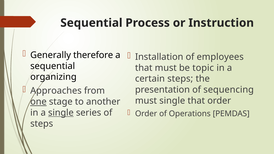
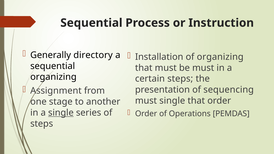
therefore: therefore -> directory
of employees: employees -> organizing
be topic: topic -> must
Approaches: Approaches -> Assignment
one underline: present -> none
